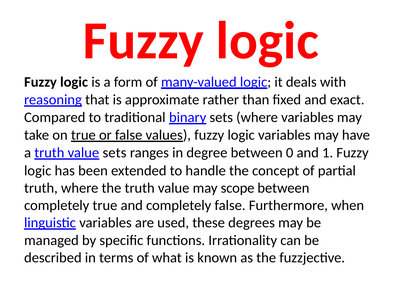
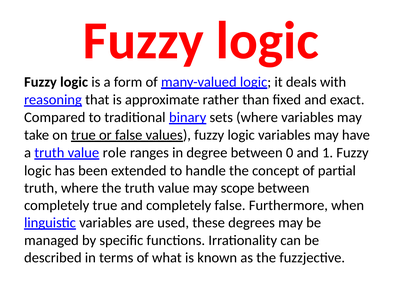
value sets: sets -> role
